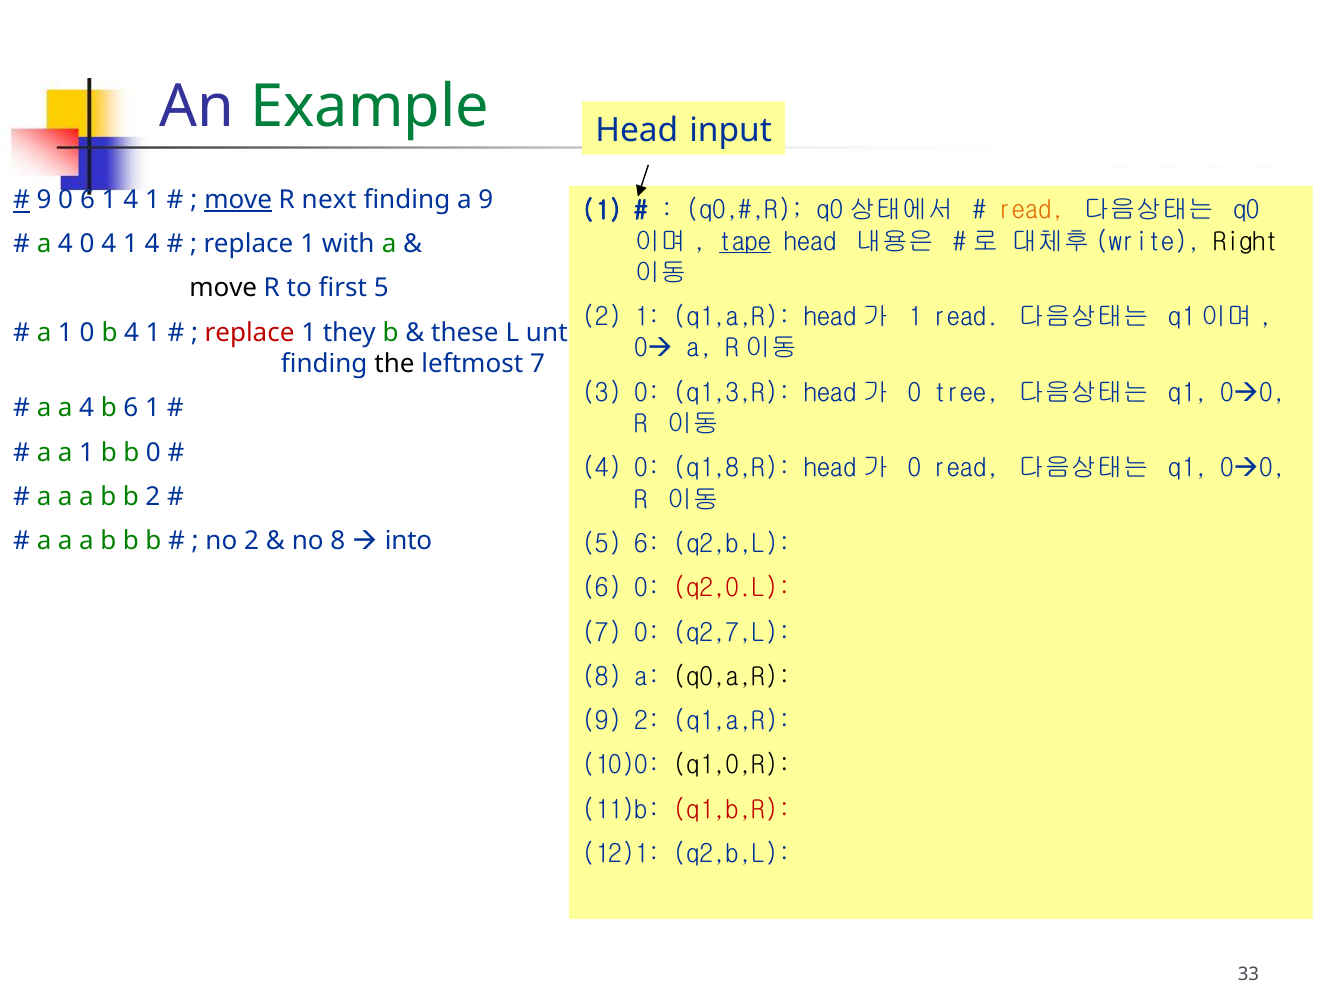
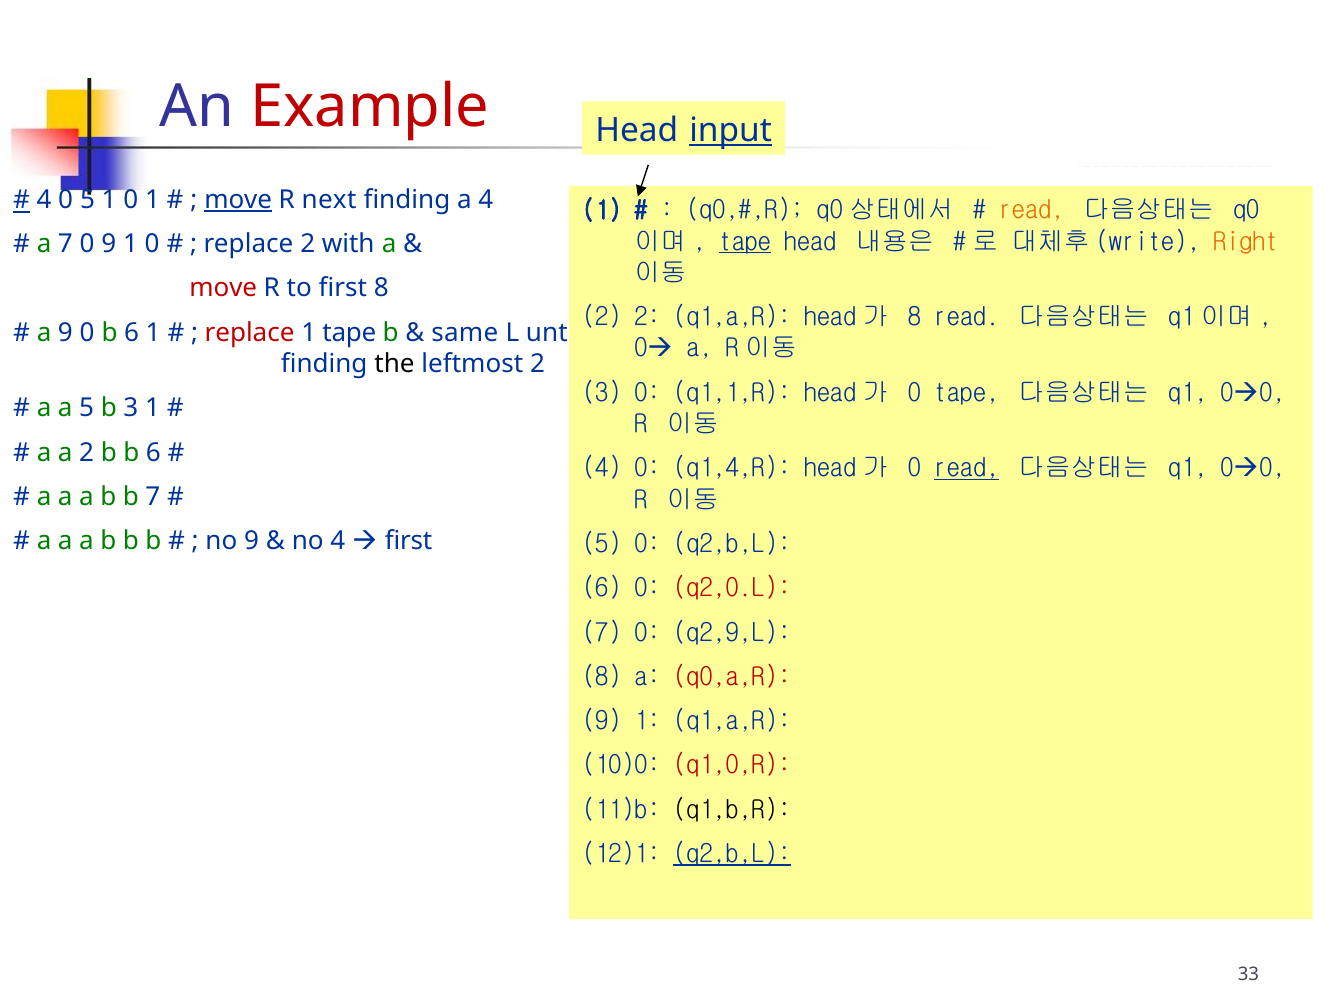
Example colour: green -> red
input underline: none -> present
9 at (44, 200): 9 -> 4
0 6: 6 -> 5
4 at (131, 200): 4 -> 0
a 9: 9 -> 4
Right colour: black -> orange
4 at (65, 244): 4 -> 7
0 4: 4 -> 9
4 at (152, 244): 4 -> 0
1 at (308, 244): 1 -> 2
move at (223, 288) colour: black -> red
first 5: 5 -> 8
2 1: 1 -> 2
1 at (914, 317): 1 -> 8
1 at (65, 332): 1 -> 9
0 b 4: 4 -> 6
1 they: they -> tape
these: these -> same
leftmost 7: 7 -> 2
q1,3,R: q1,3,R -> q1,1,R
0 tree: tree -> tape
a a 4: 4 -> 5
b 6: 6 -> 3
a a 1: 1 -> 2
b b 0: 0 -> 6
q1,8,R: q1,8,R -> q1,4,R
read at (966, 468) underline: none -> present
b 2: 2 -> 7
5 6: 6 -> 0
no 2: 2 -> 9
no 8: 8 -> 4
into at (409, 541): into -> first
q2,7,L: q2,7,L -> q2,9,L
q0,a,R colour: black -> red
2 at (647, 721): 2 -> 1
q1,0,R colour: black -> red
q1,b,R colour: red -> black
q2,b,L at (732, 853) underline: none -> present
